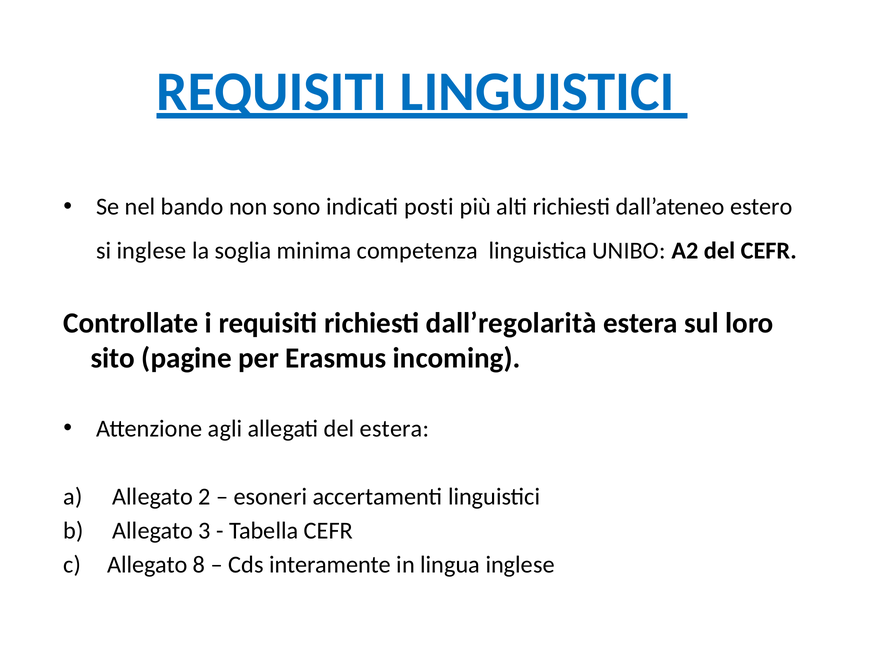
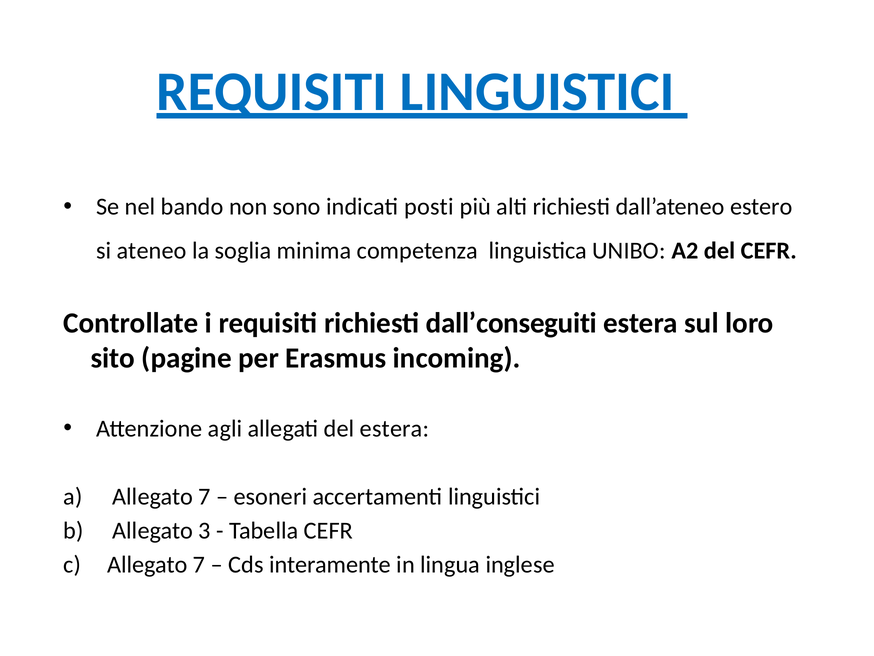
si inglese: inglese -> ateneo
dall’regolarità: dall’regolarità -> dall’conseguiti
2 at (205, 496): 2 -> 7
8 at (199, 564): 8 -> 7
